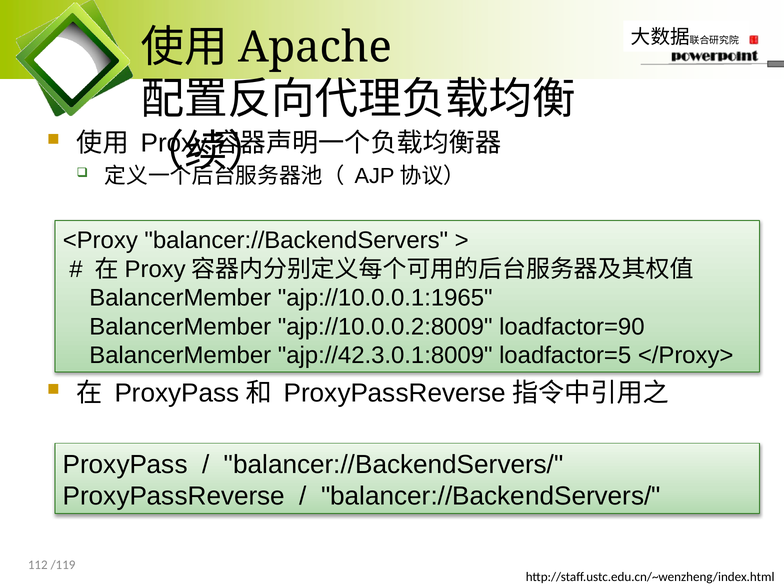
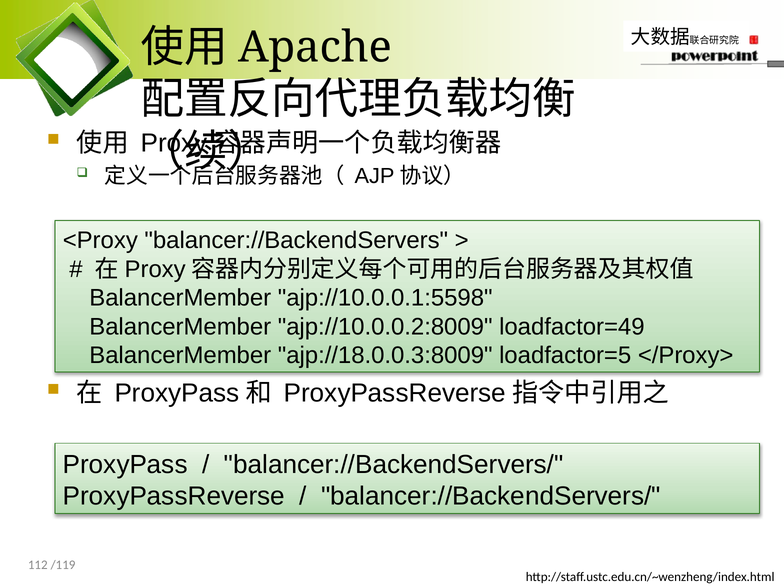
ajp://10.0.0.1:1965: ajp://10.0.0.1:1965 -> ajp://10.0.0.1:5598
loadfactor=90: loadfactor=90 -> loadfactor=49
ajp://42.3.0.1:8009: ajp://42.3.0.1:8009 -> ajp://18.0.0.3:8009
